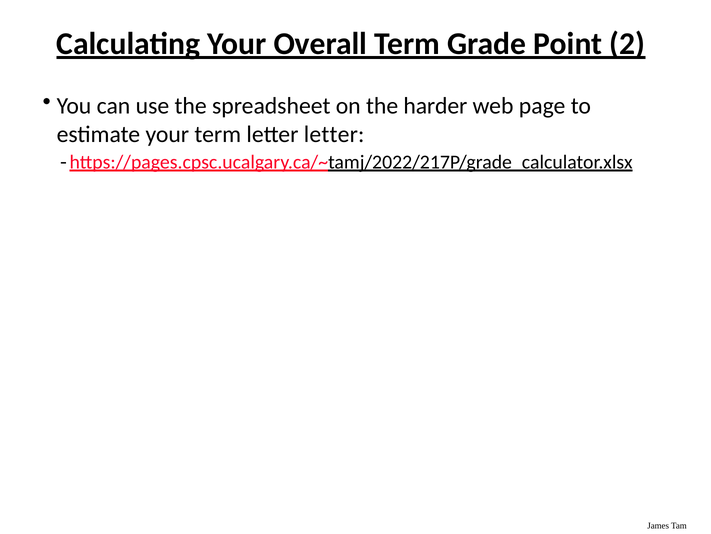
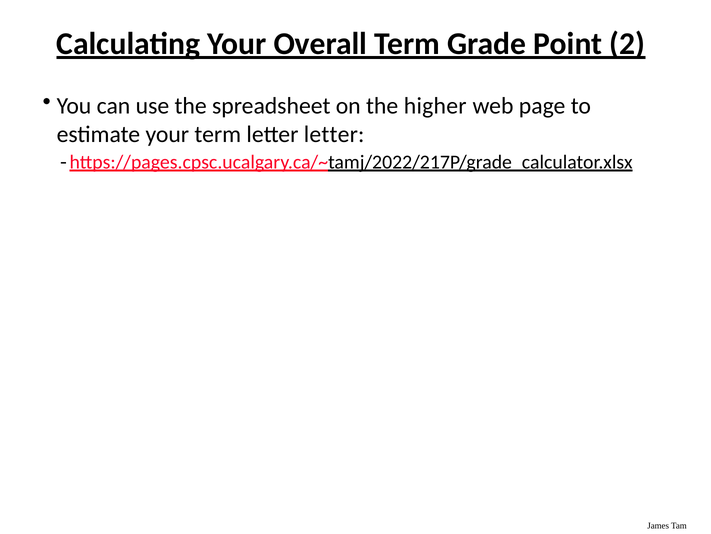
harder: harder -> higher
